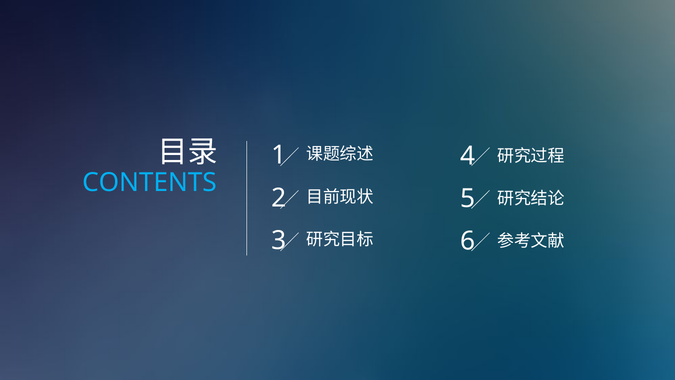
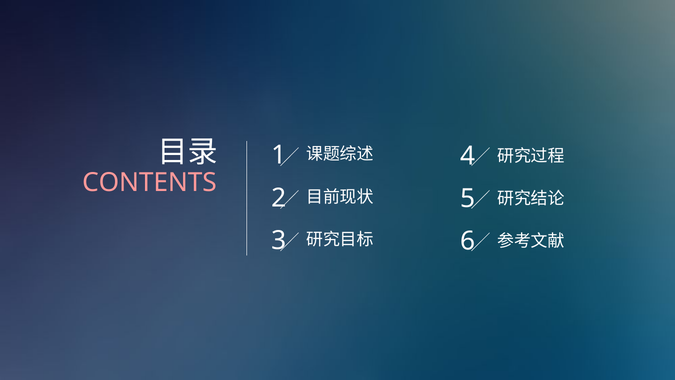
CONTENTS colour: light blue -> pink
